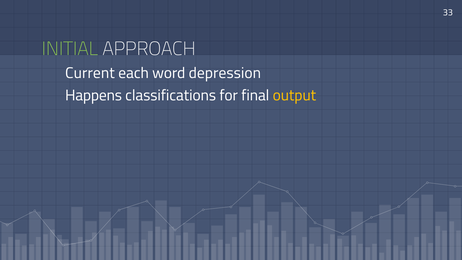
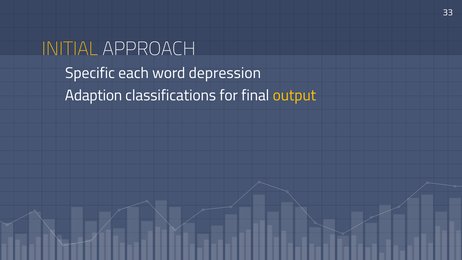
INITIAL colour: light green -> yellow
Current: Current -> Specific
Happens: Happens -> Adaption
